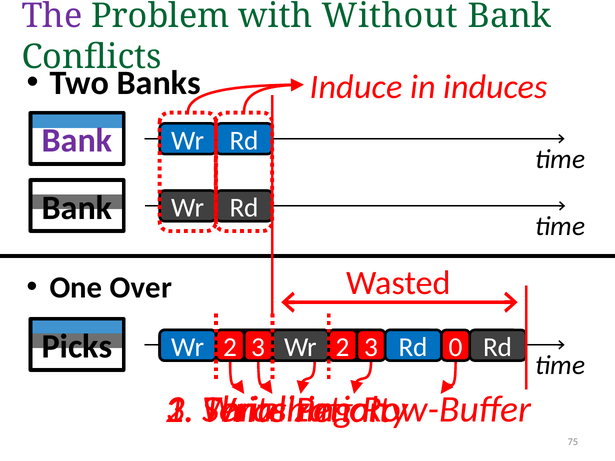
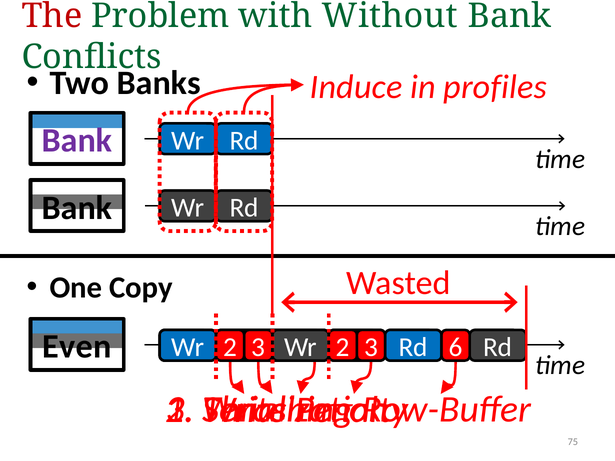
The colour: purple -> red
induces: induces -> profiles
Over: Over -> Copy
Picks: Picks -> Even
0: 0 -> 6
